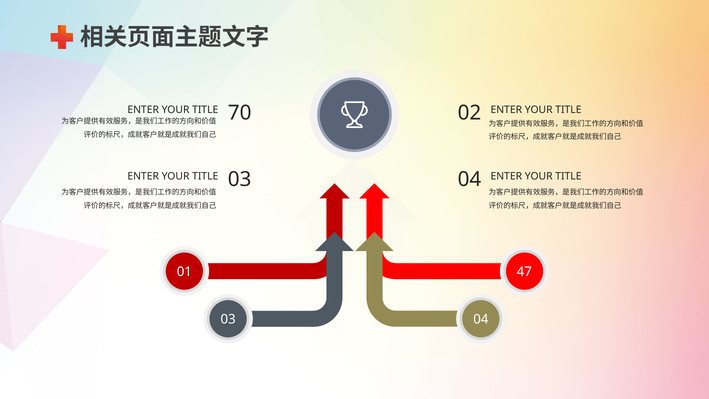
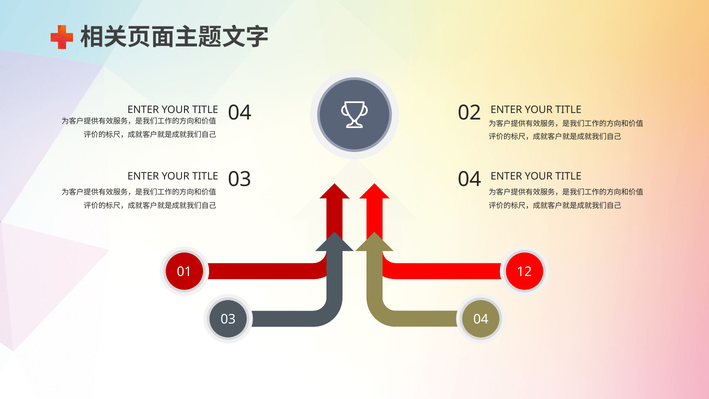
70 at (240, 113): 70 -> 04
47: 47 -> 12
